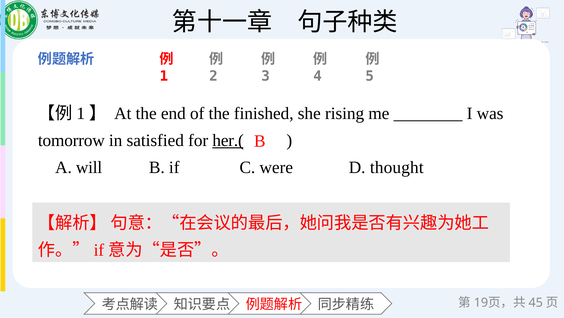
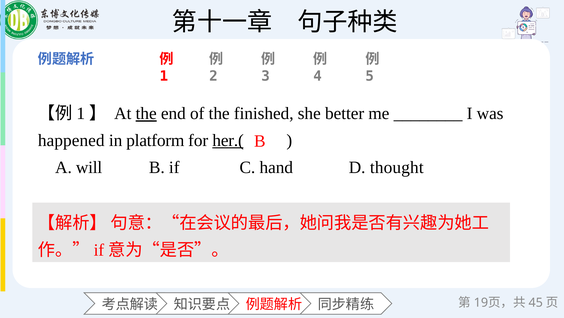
the at (146, 113) underline: none -> present
rising: rising -> better
tomorrow: tomorrow -> happened
satisfied: satisfied -> platform
were: were -> hand
